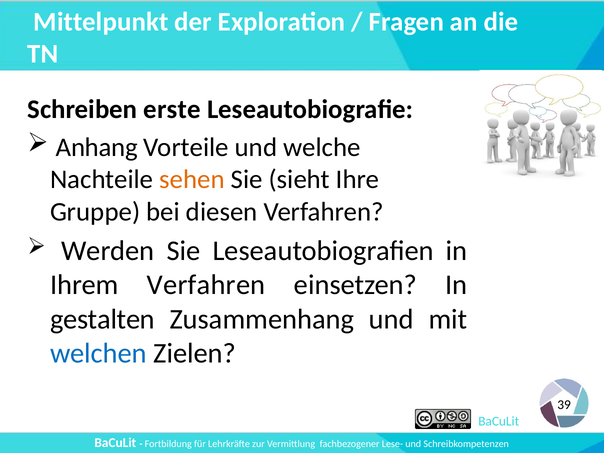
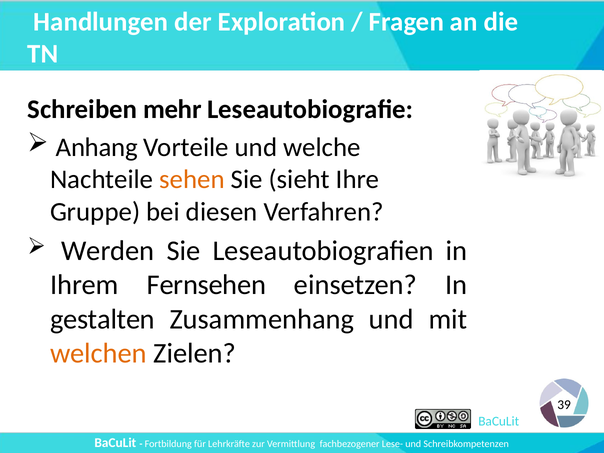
Mittelpunkt: Mittelpunkt -> Handlungen
erste: erste -> mehr
Ihrem Verfahren: Verfahren -> Fernsehen
welchen colour: blue -> orange
